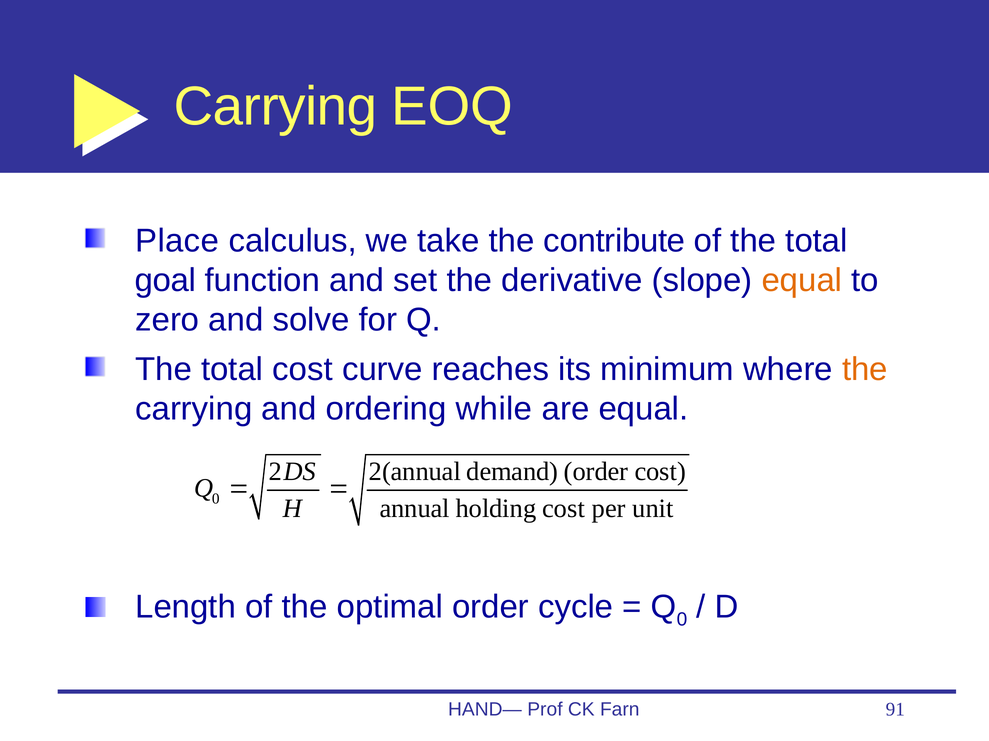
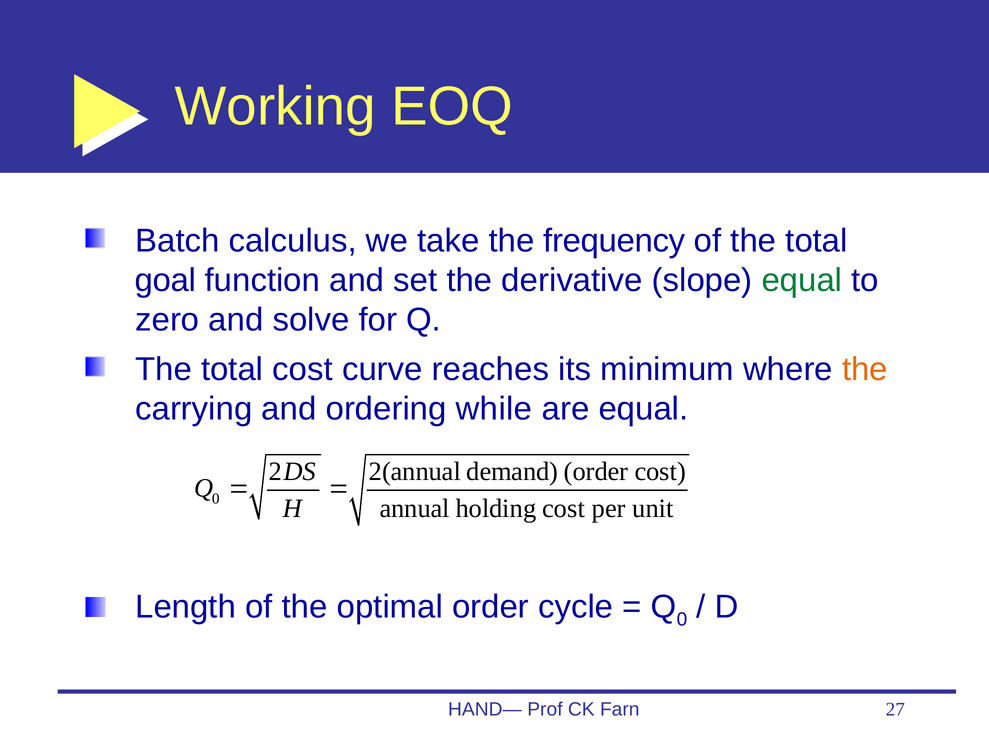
Carrying at (276, 107): Carrying -> Working
Place: Place -> Batch
contribute: contribute -> frequency
equal at (802, 281) colour: orange -> green
91: 91 -> 27
